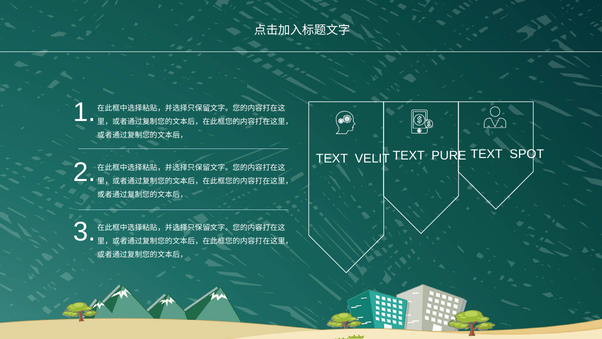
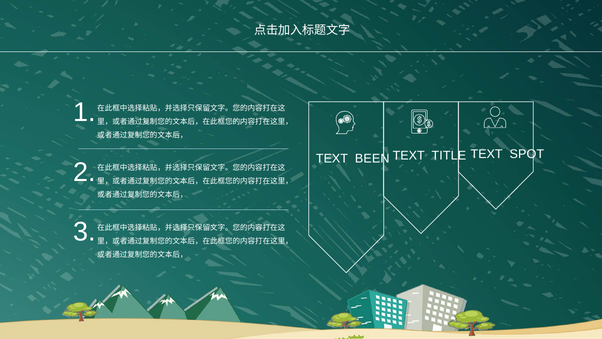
VELIT: VELIT -> BEEN
PURE: PURE -> TITLE
